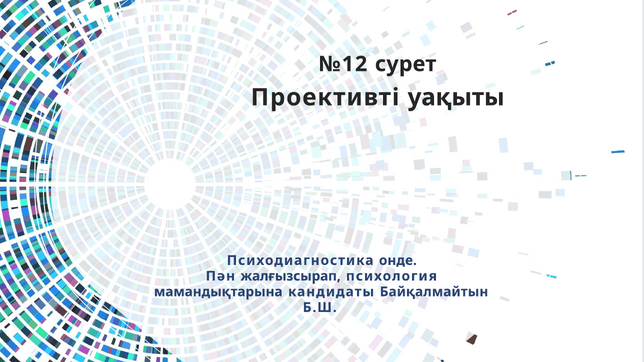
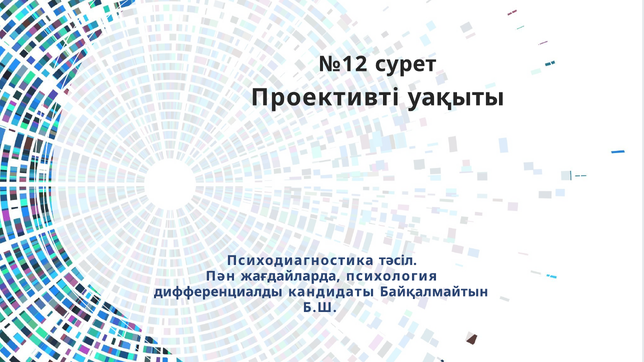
онде: онде -> тәсіл
жалғызсырап: жалғызсырап -> жағдайларда
мамандықтарына: мамандықтарына -> дифференциалды
